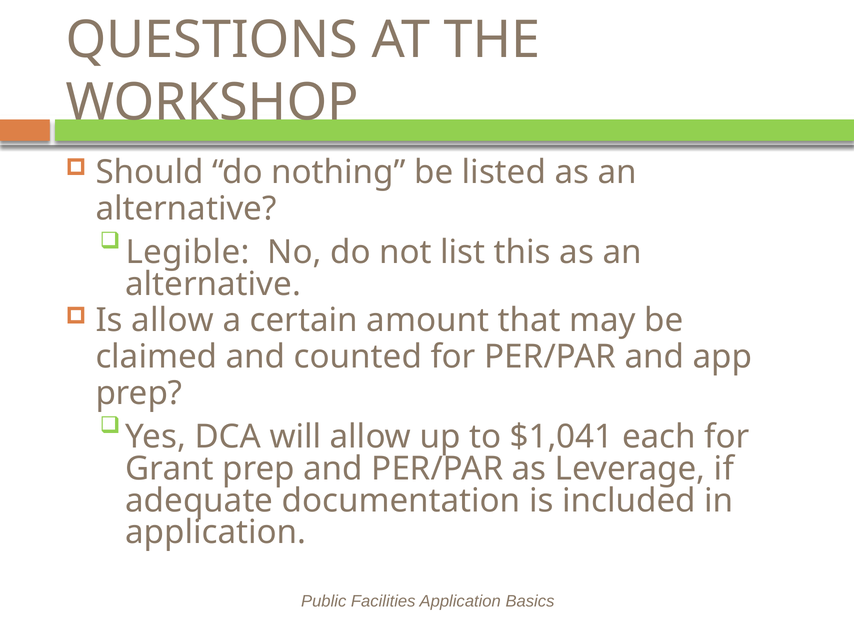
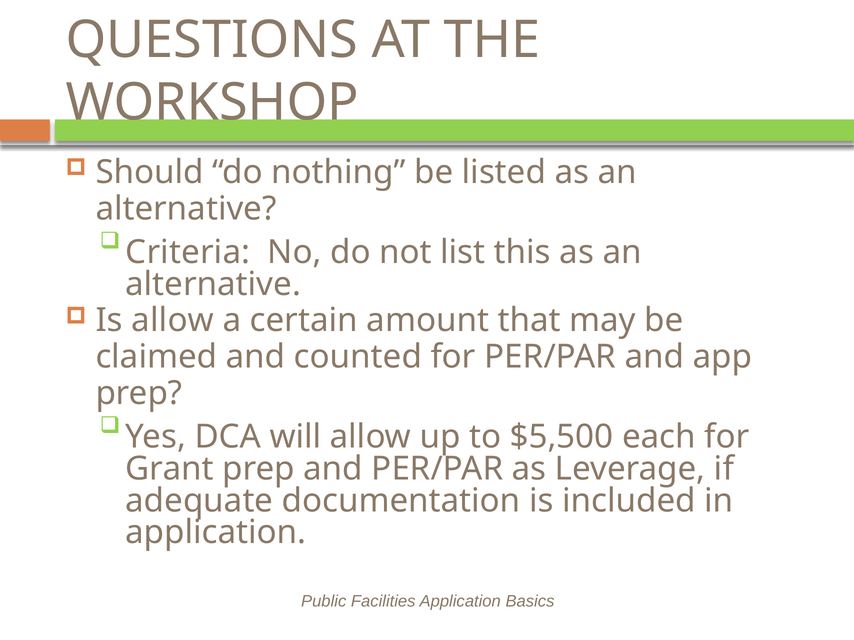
Legible: Legible -> Criteria
$1,041: $1,041 -> $5,500
